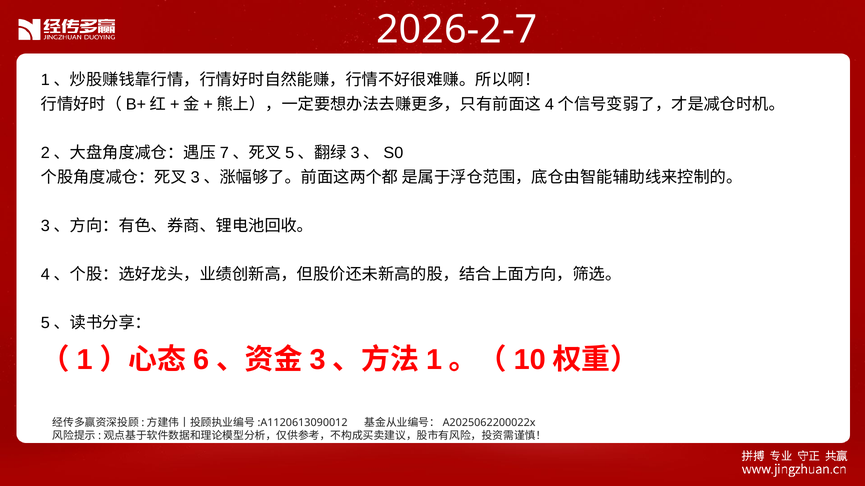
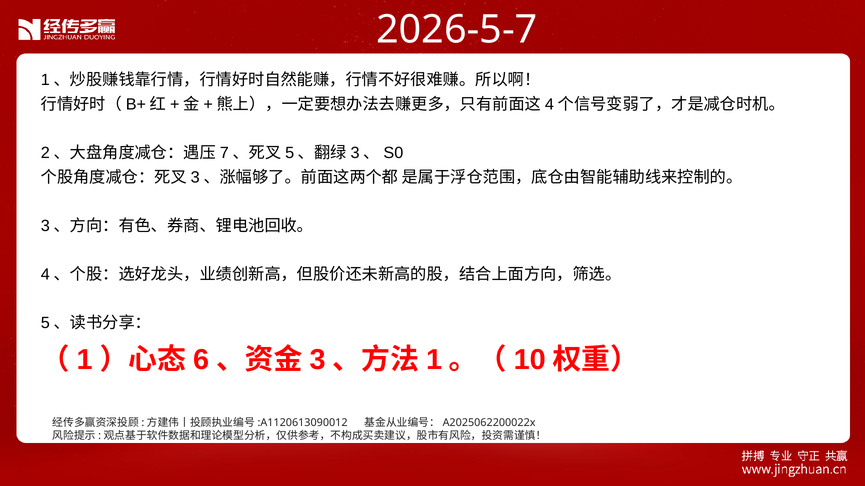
2026-2-7: 2026-2-7 -> 2026-5-7
